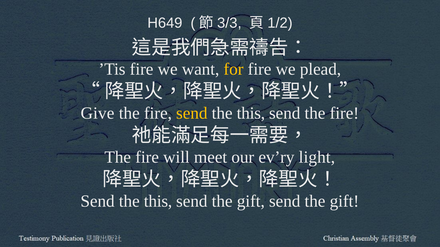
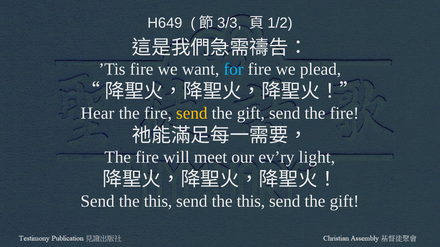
for colour: yellow -> light blue
Give: Give -> Hear
this at (251, 114): this -> gift
gift at (251, 202): gift -> this
